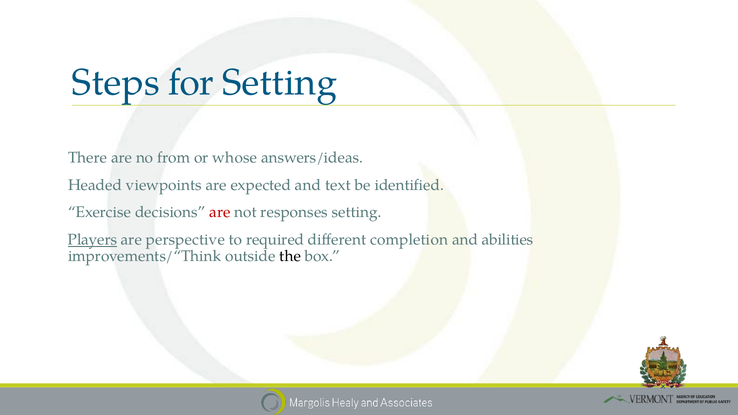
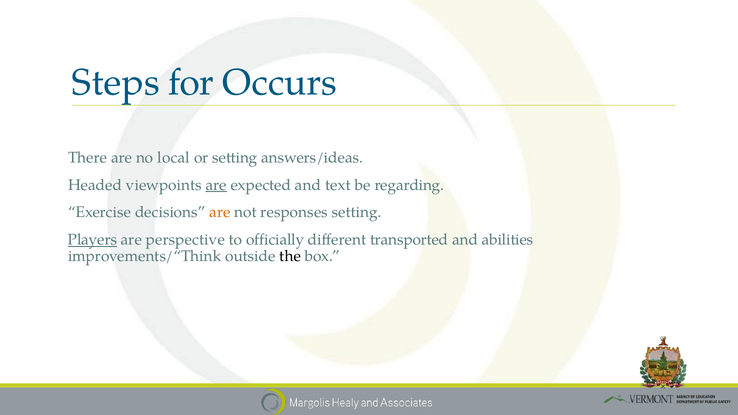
for Setting: Setting -> Occurs
from: from -> local
or whose: whose -> setting
are at (216, 185) underline: none -> present
identified: identified -> regarding
are at (220, 212) colour: red -> orange
required: required -> officially
completion: completion -> transported
